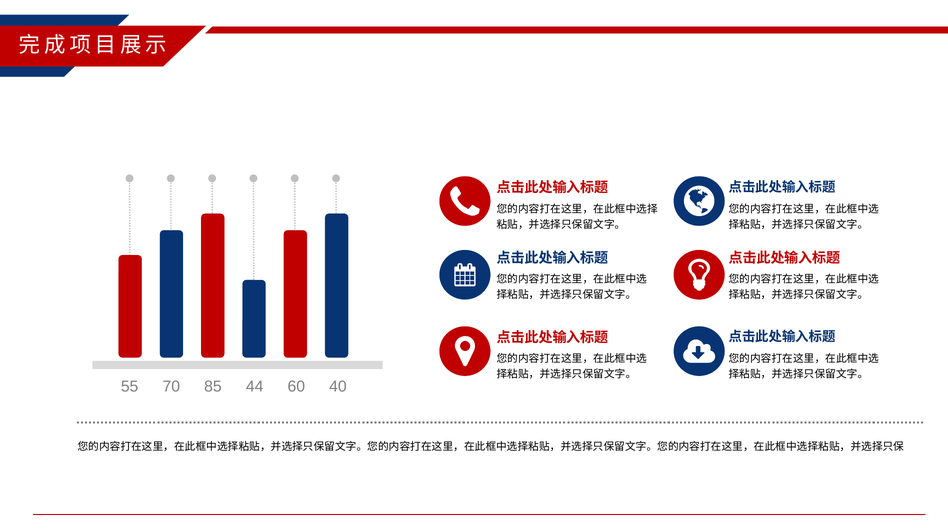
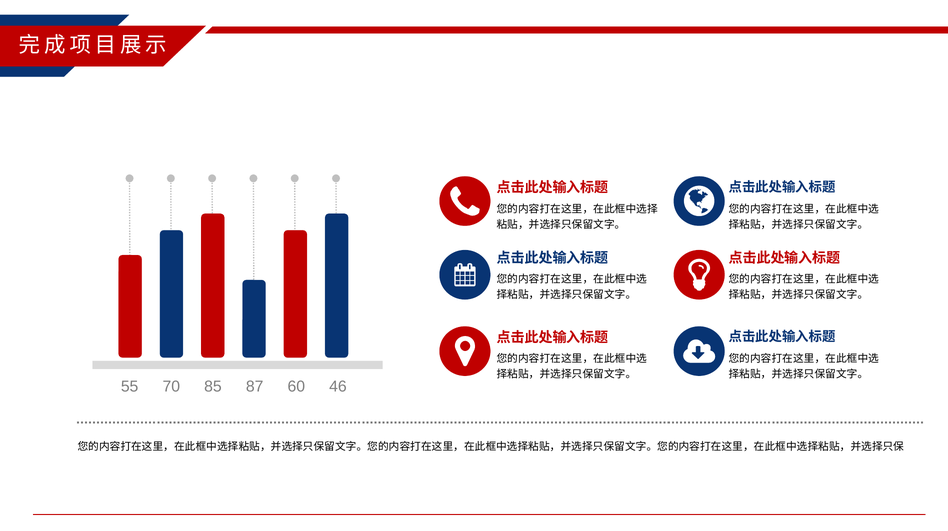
44: 44 -> 87
40: 40 -> 46
